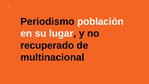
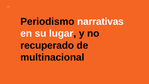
población: población -> narrativas
